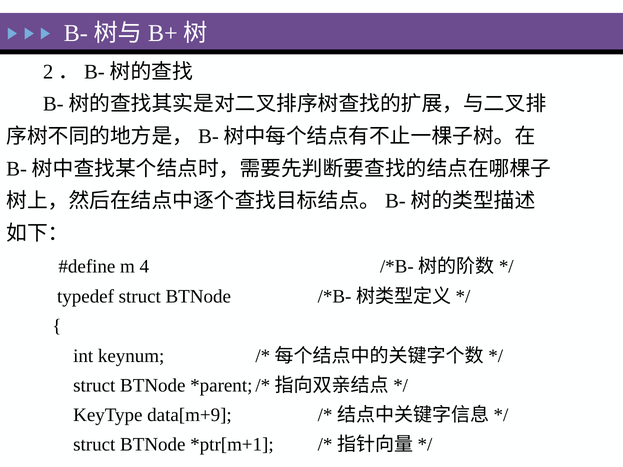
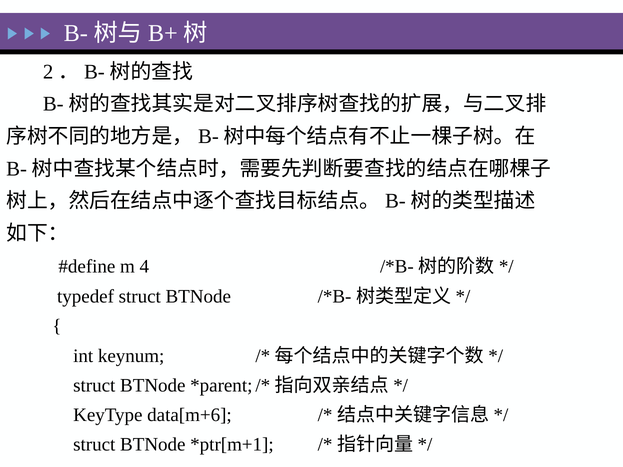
data[m+9: data[m+9 -> data[m+6
